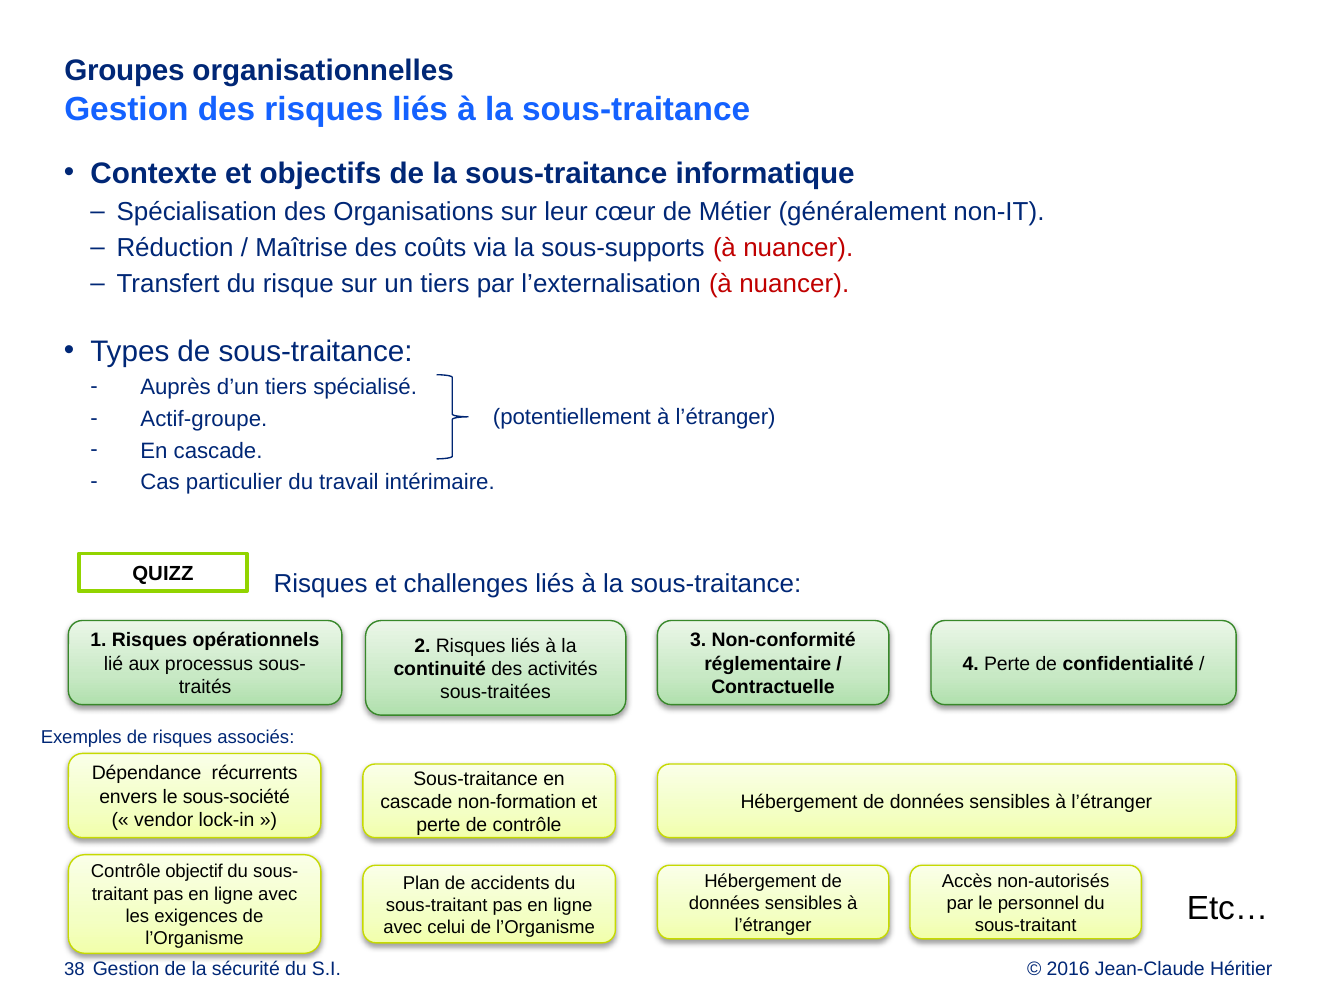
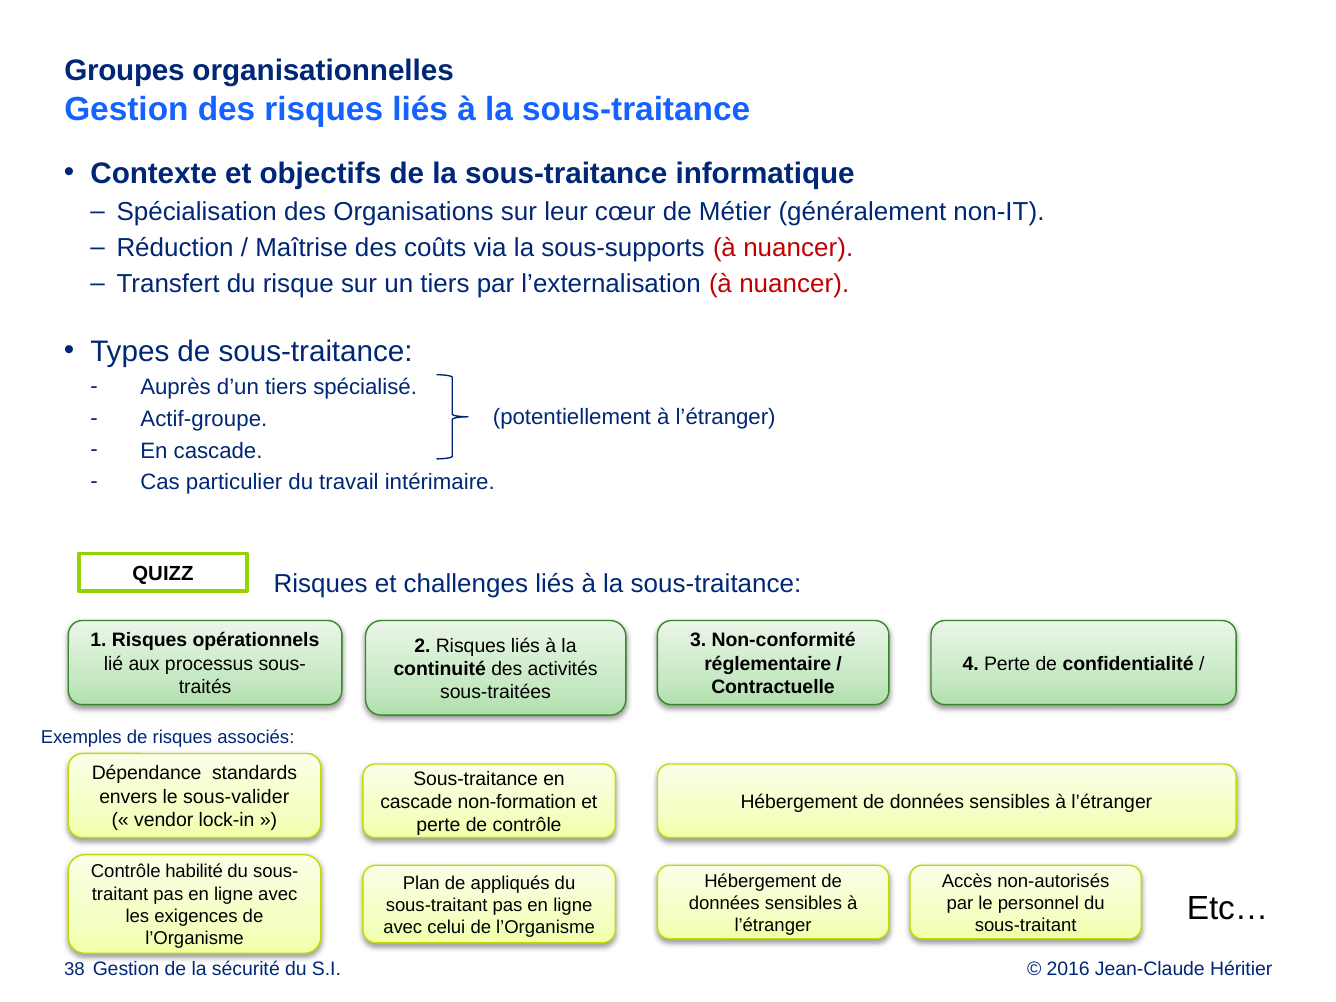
récurrents: récurrents -> standards
sous-société: sous-société -> sous-valider
objectif: objectif -> habilité
accidents: accidents -> appliqués
